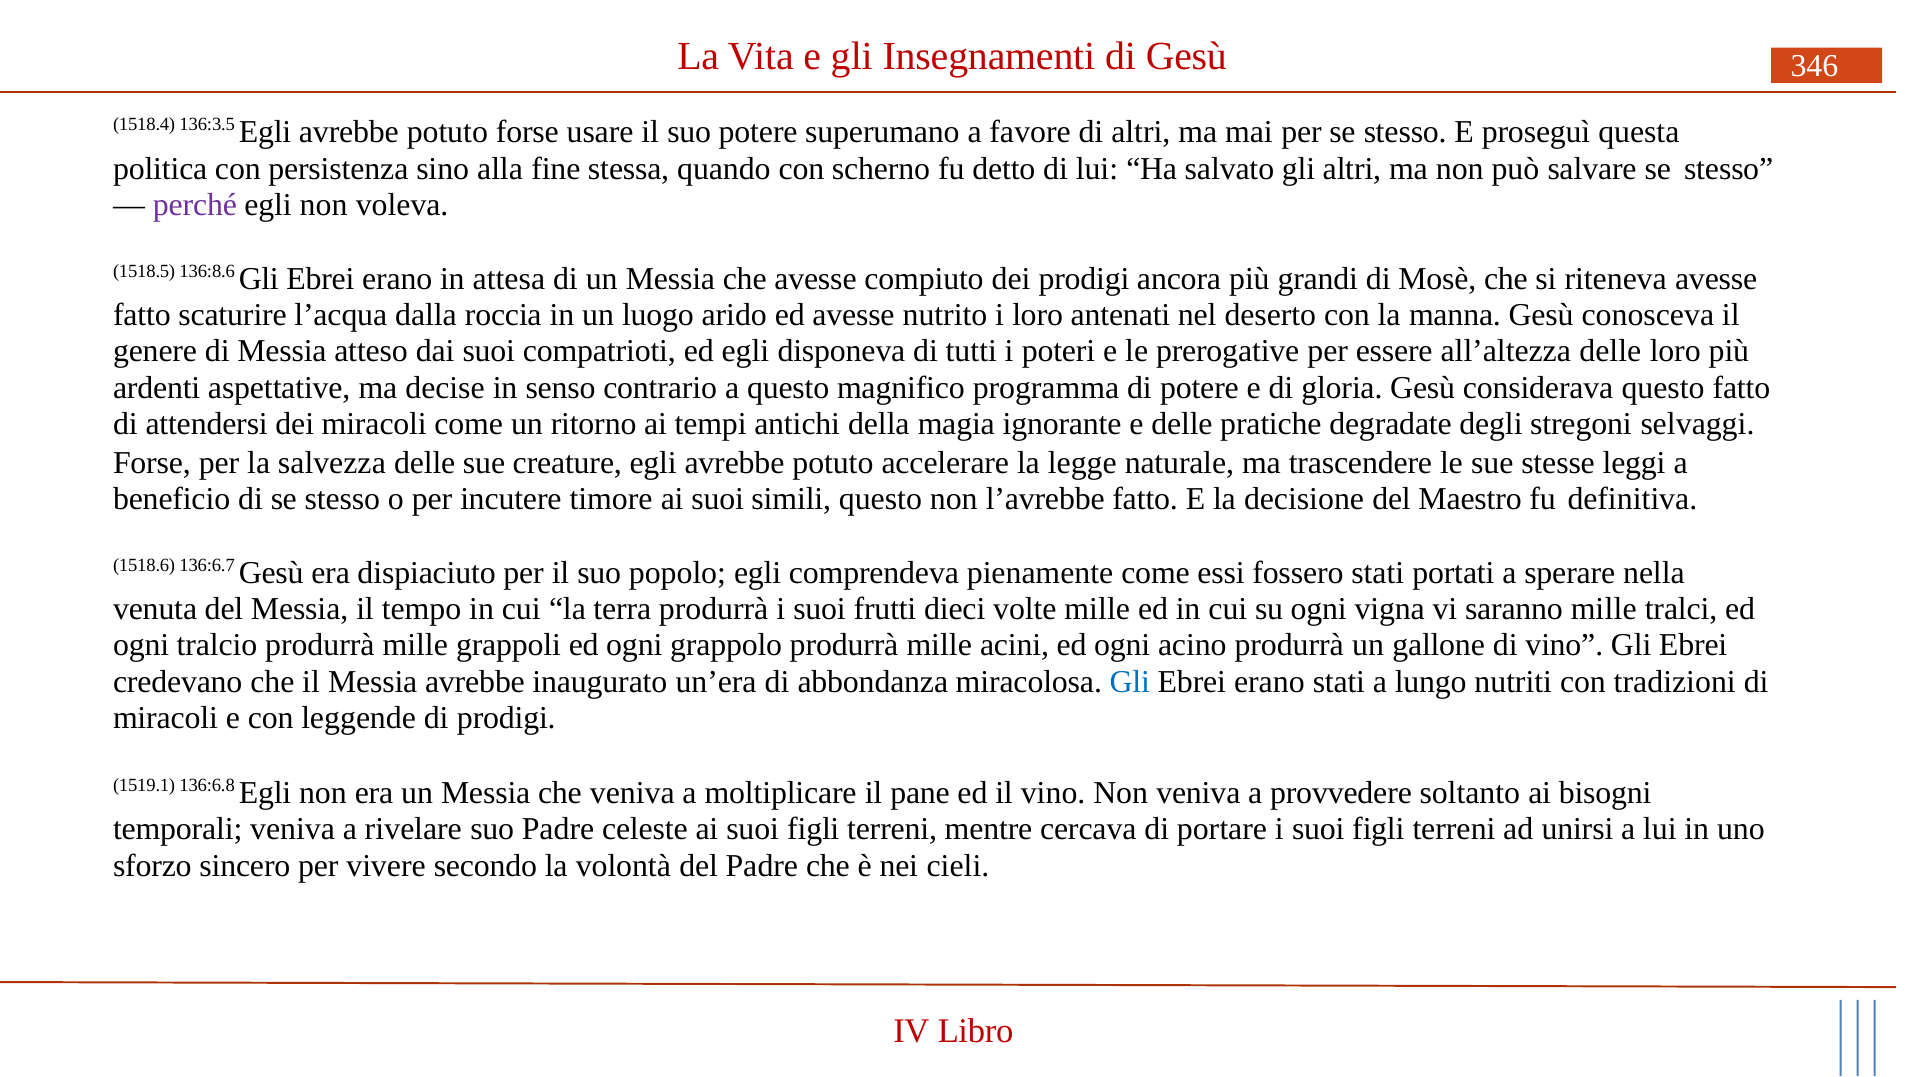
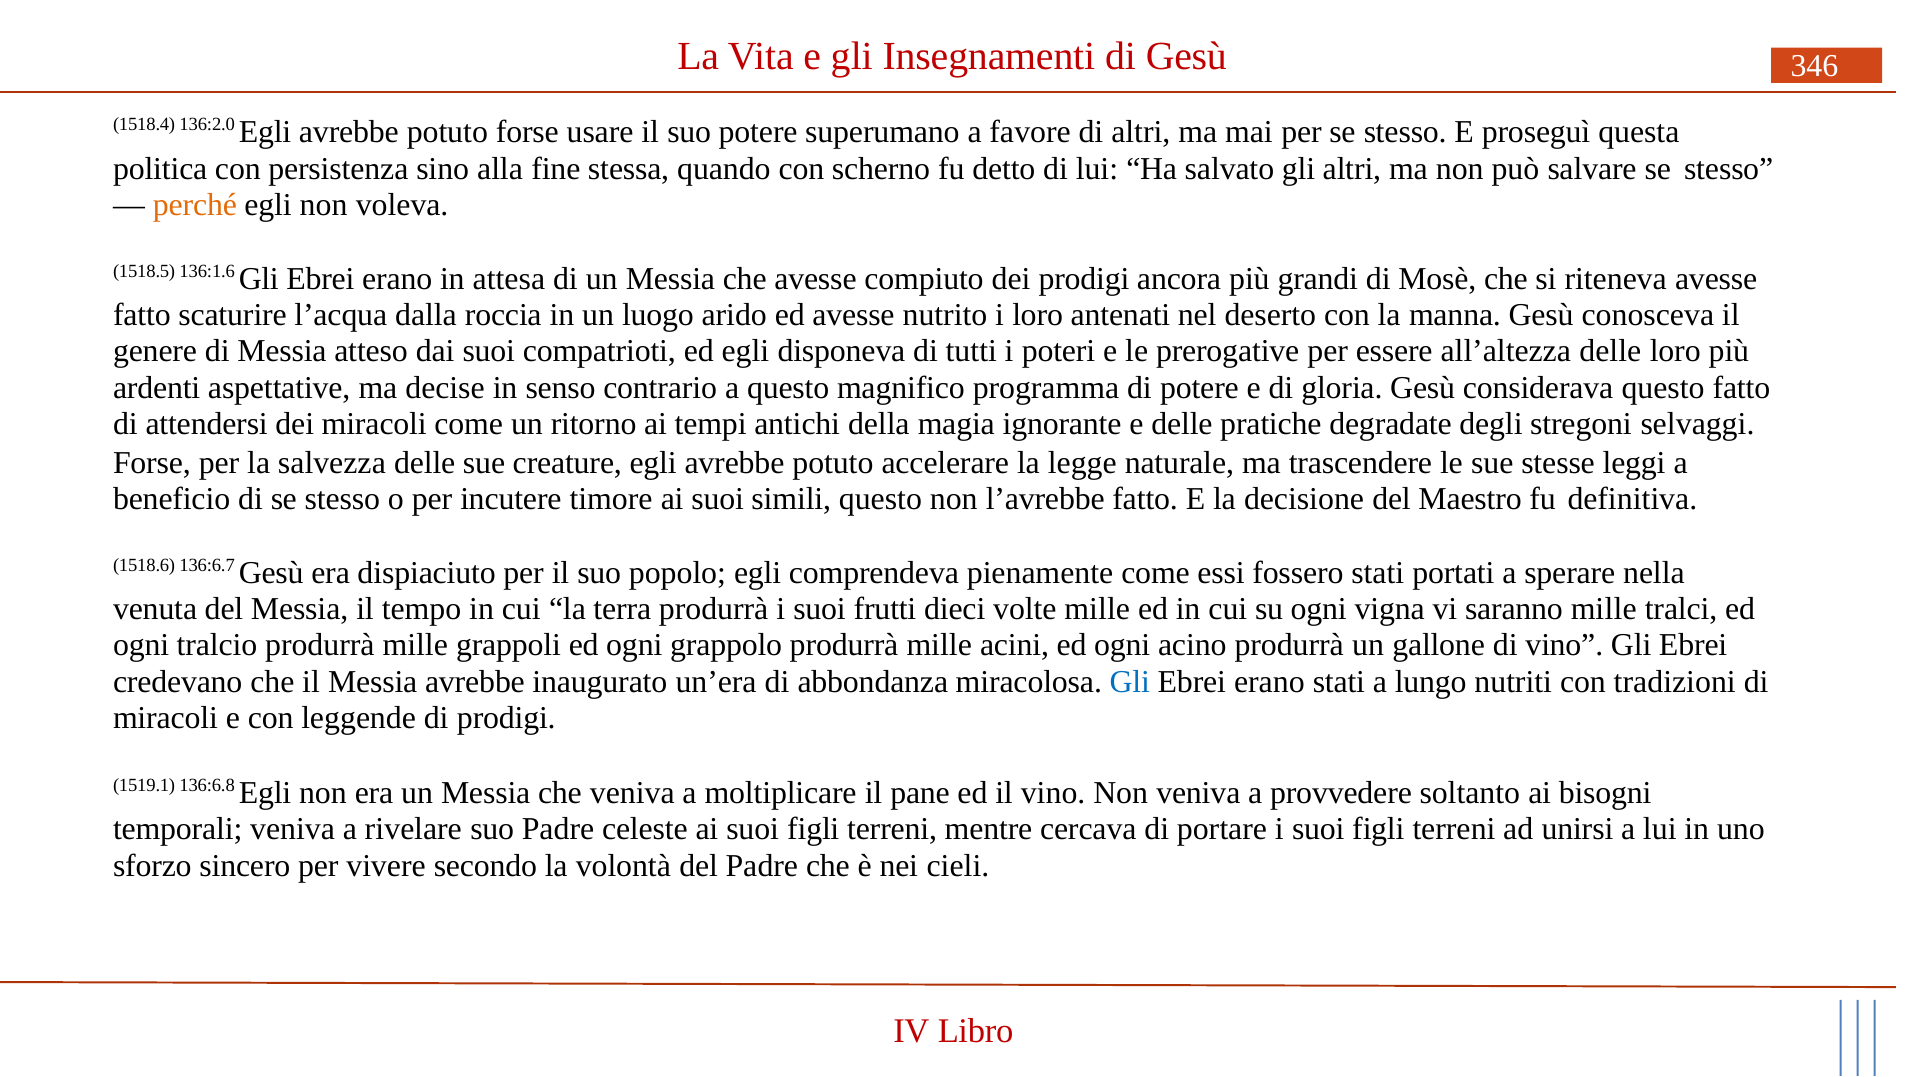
136:3.5: 136:3.5 -> 136:2.0
perché colour: purple -> orange
136:8.6: 136:8.6 -> 136:1.6
